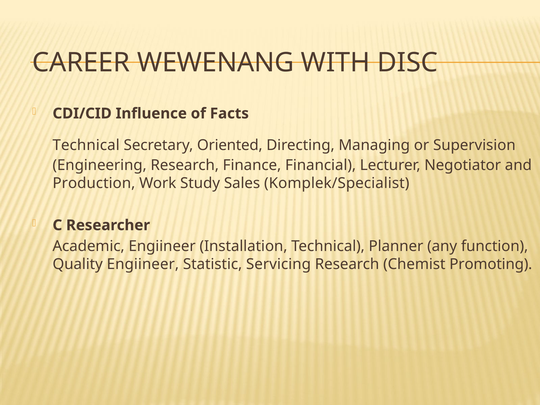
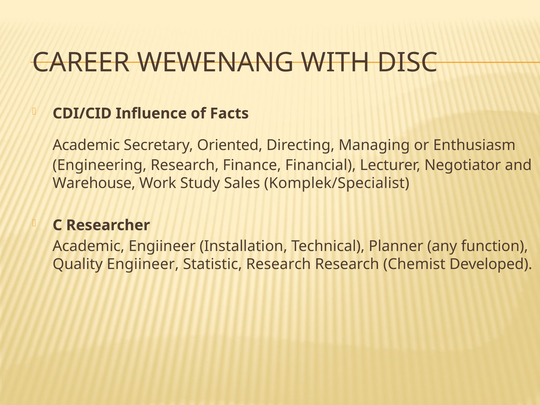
Technical at (86, 145): Technical -> Academic
Supervision: Supervision -> Enthusiasm
Production: Production -> Warehouse
Statistic Servicing: Servicing -> Research
Promoting: Promoting -> Developed
